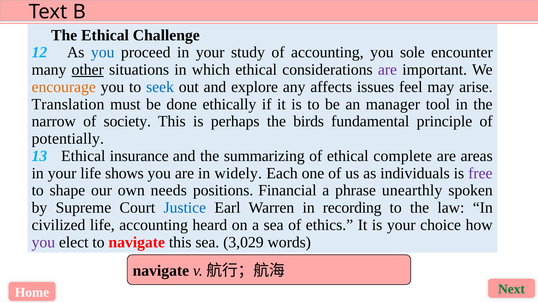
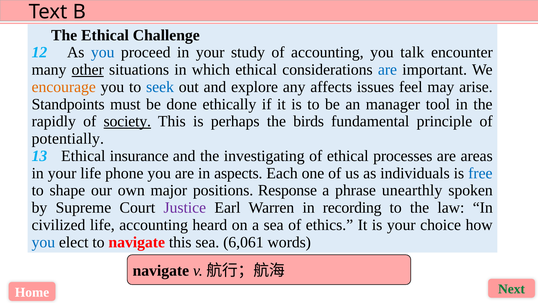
sole: sole -> talk
are at (387, 70) colour: purple -> blue
Translation: Translation -> Standpoints
narrow: narrow -> rapidly
society underline: none -> present
summarizing: summarizing -> investigating
complete: complete -> processes
shows: shows -> phone
widely: widely -> aspects
free colour: purple -> blue
needs: needs -> major
Financial: Financial -> Response
Justice colour: blue -> purple
you at (43, 242) colour: purple -> blue
3,029: 3,029 -> 6,061
